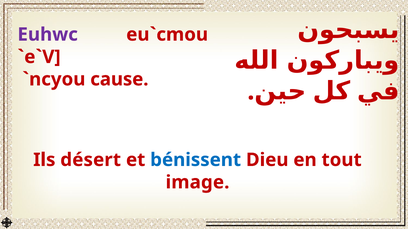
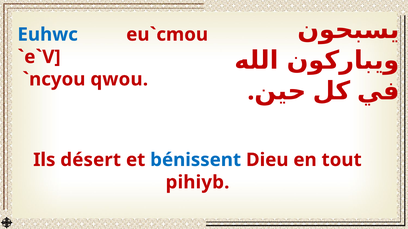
Euhwc colour: purple -> blue
cause: cause -> qwou
image: image -> pihiyb
